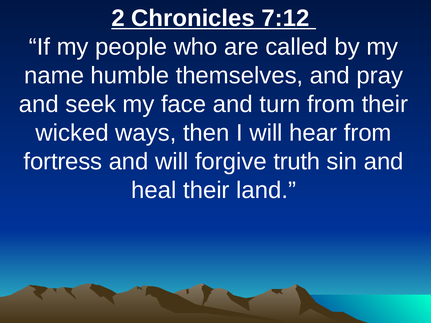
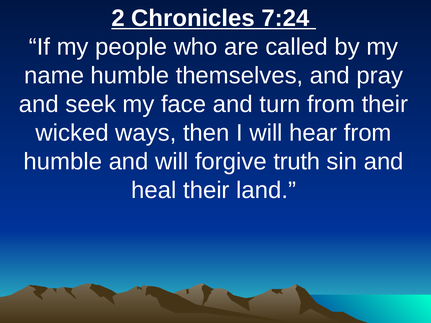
7:12: 7:12 -> 7:24
fortress at (63, 162): fortress -> humble
